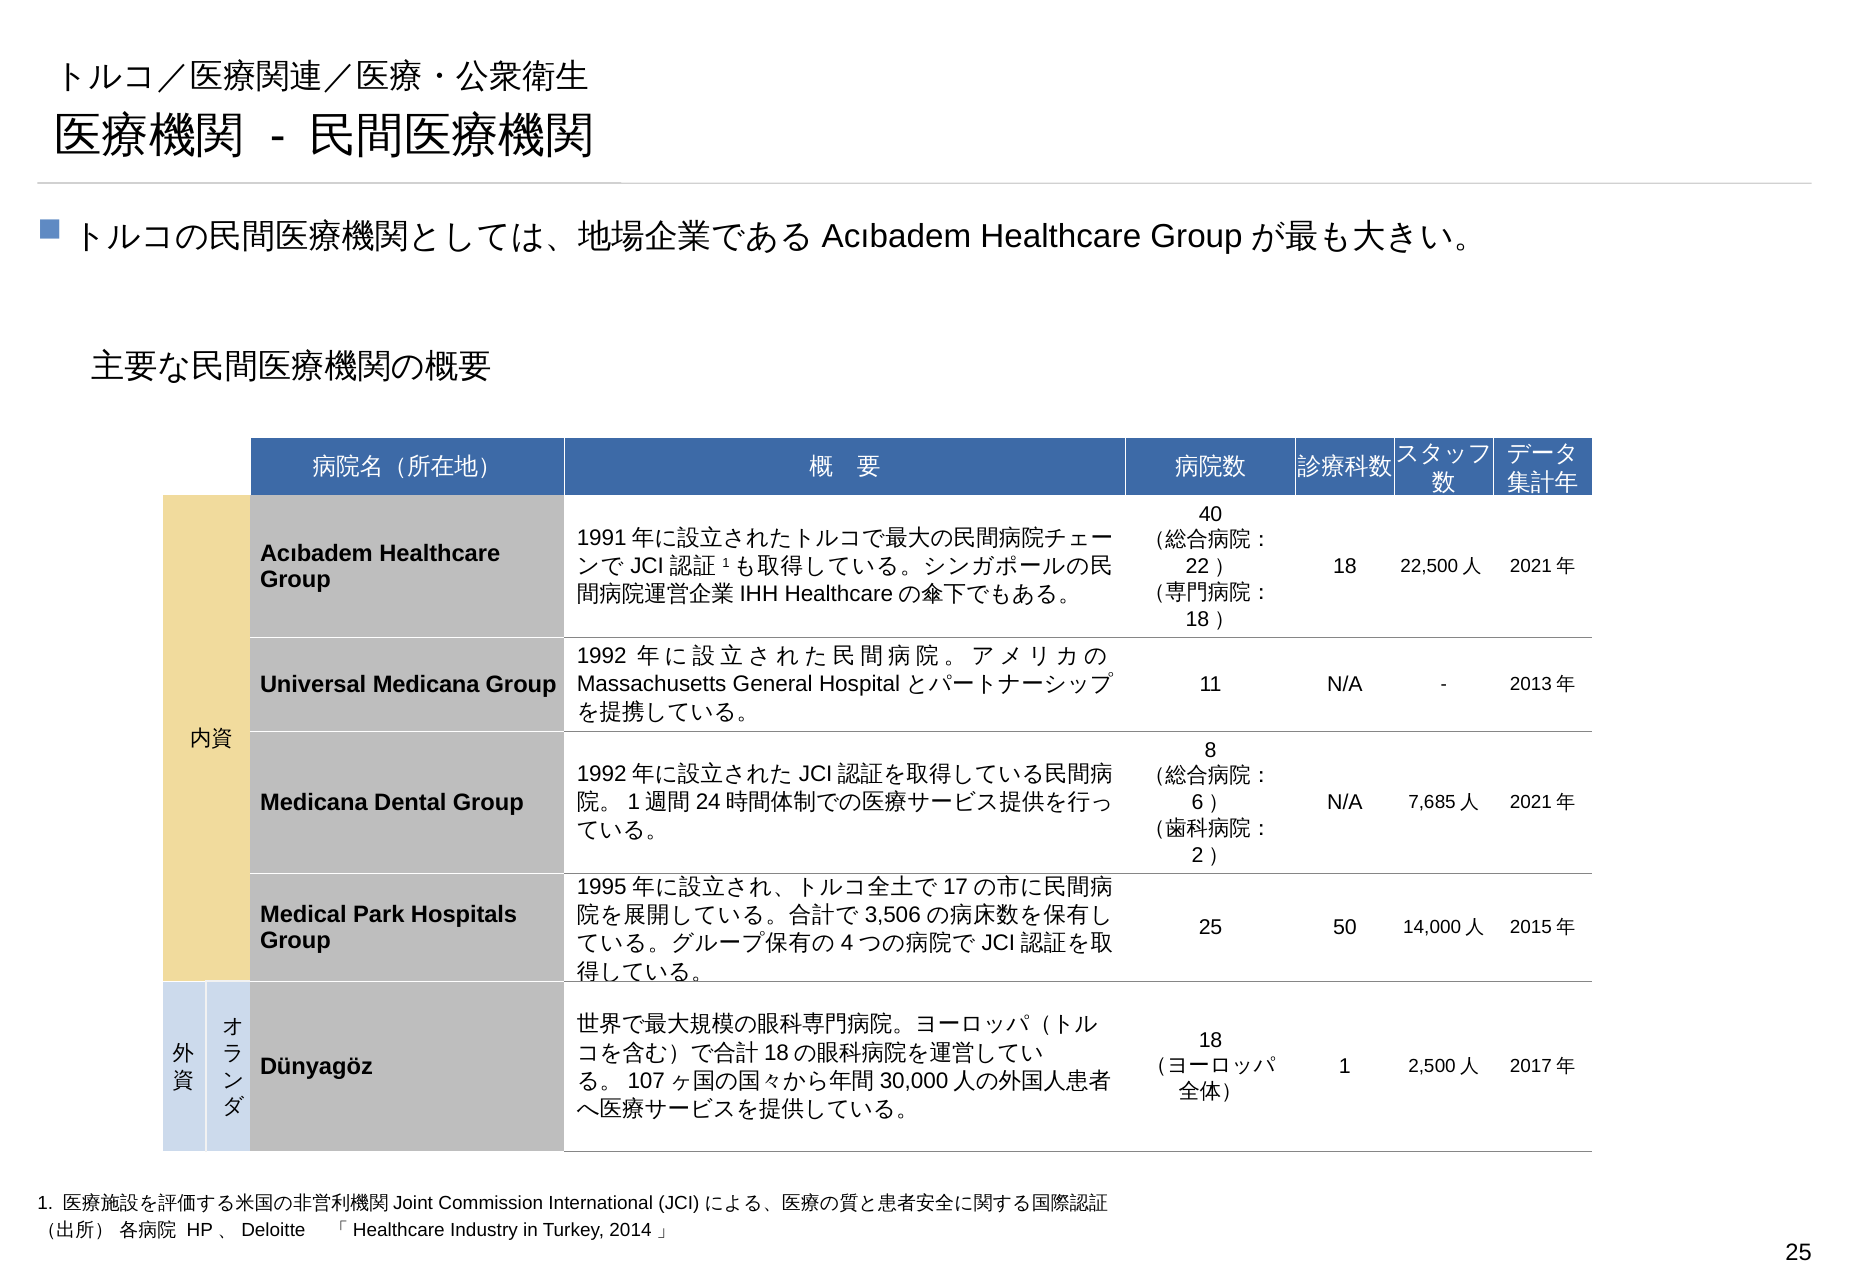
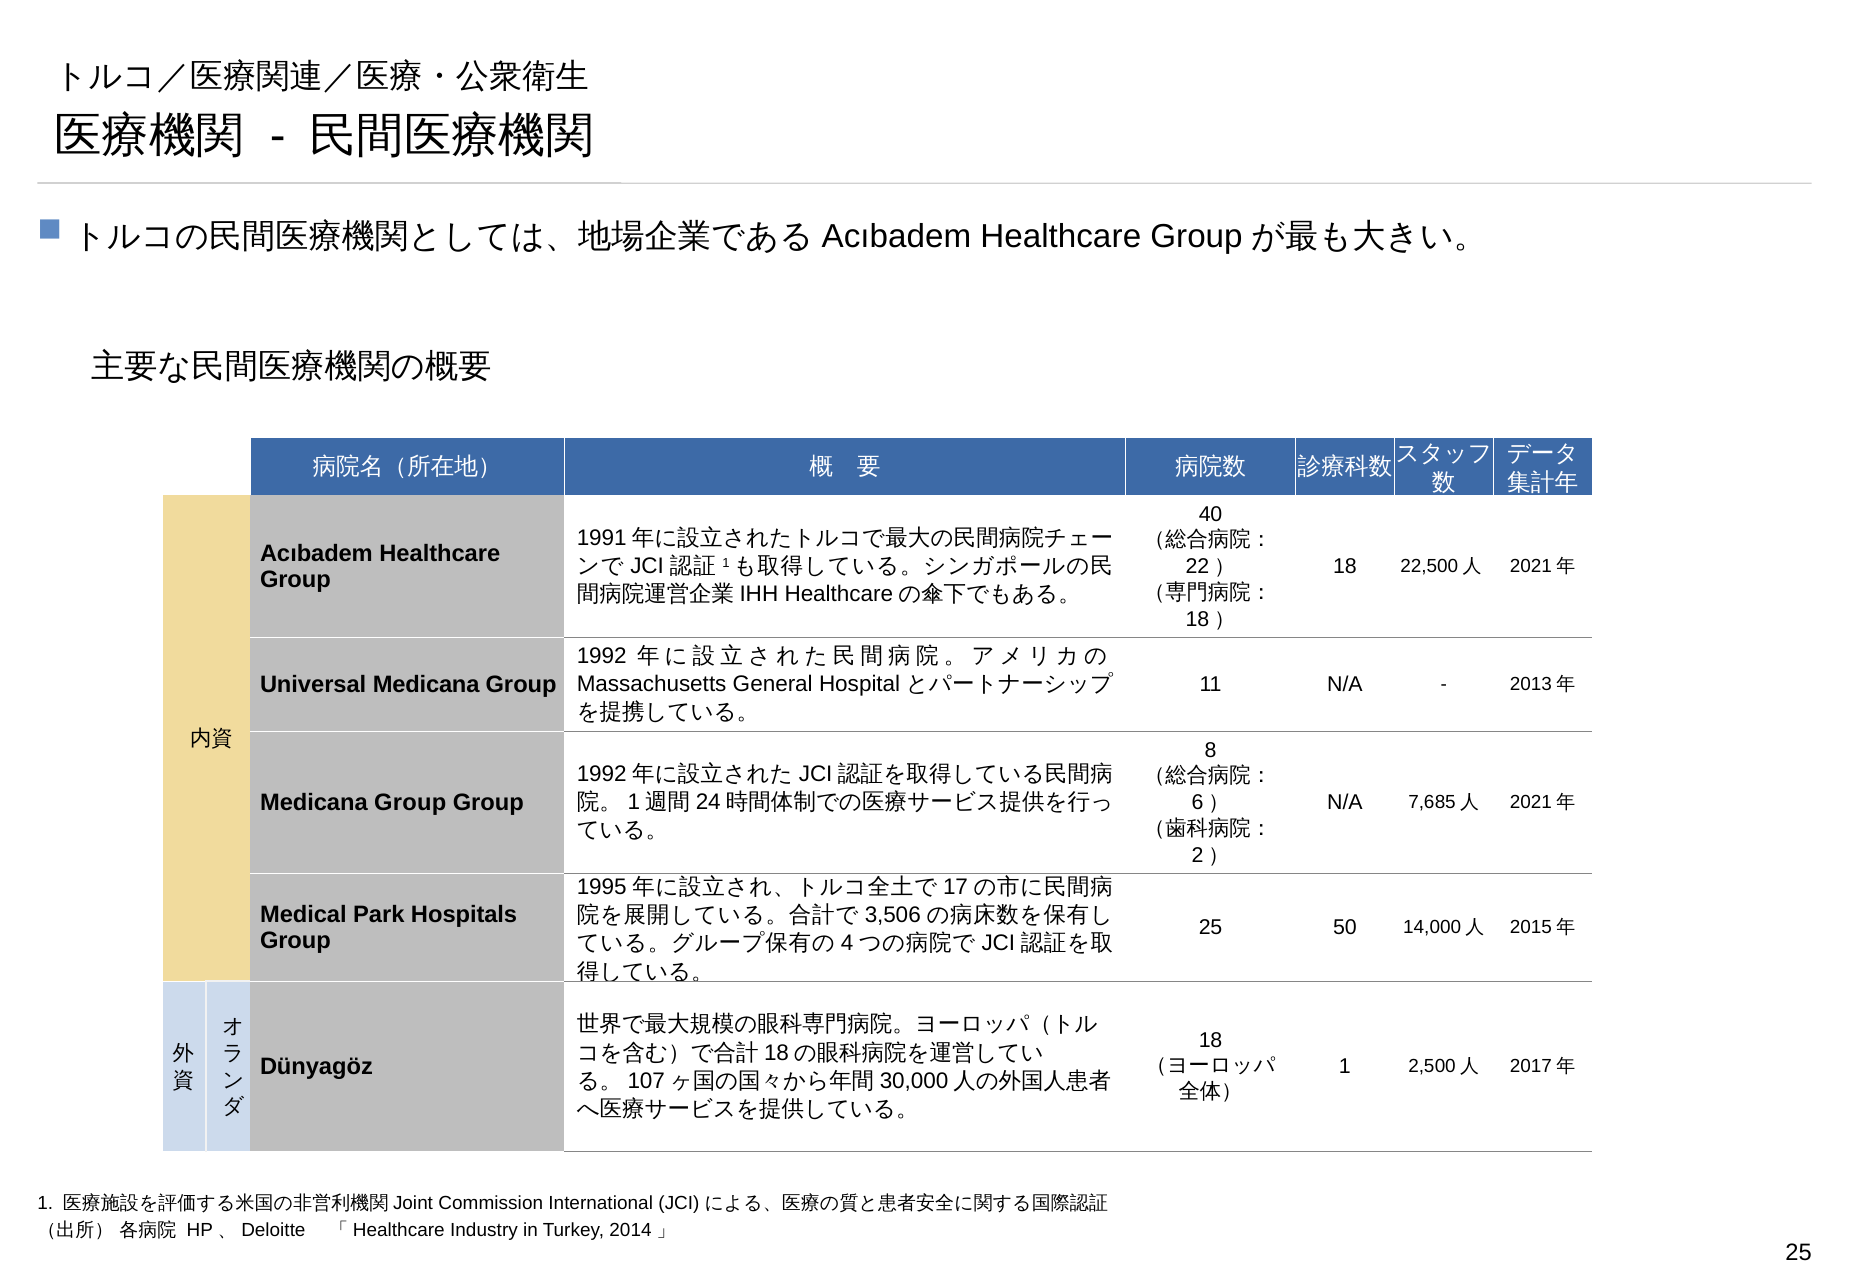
Dental at (410, 802): Dental -> Group
